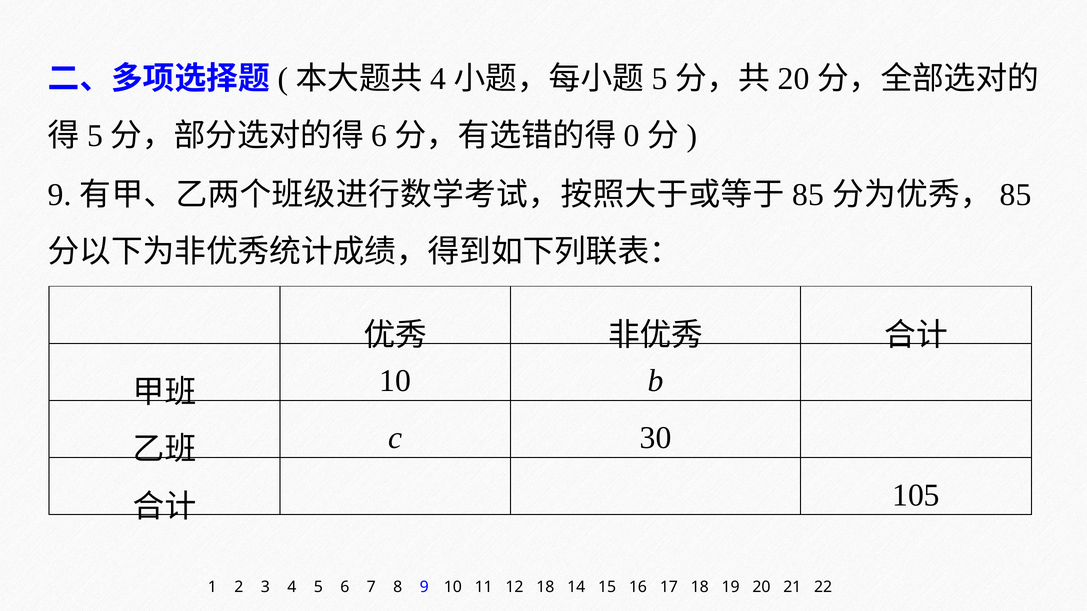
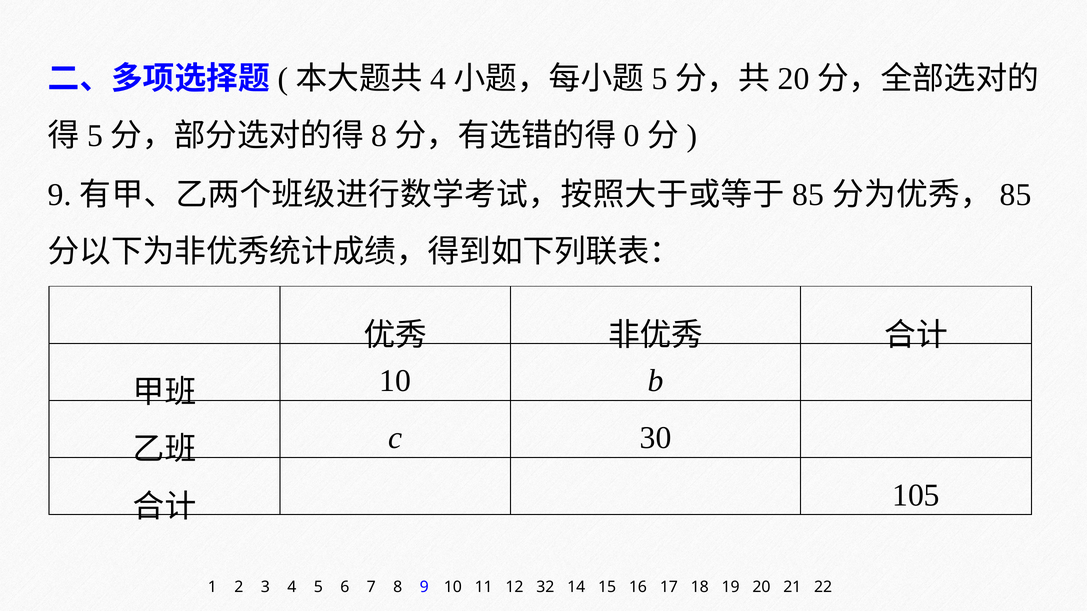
6 at (379, 136): 6 -> 8
12 18: 18 -> 32
